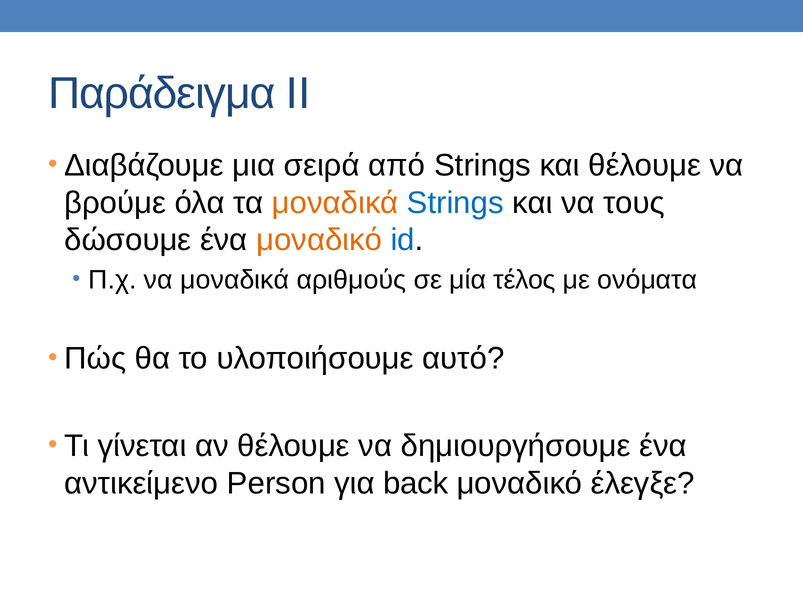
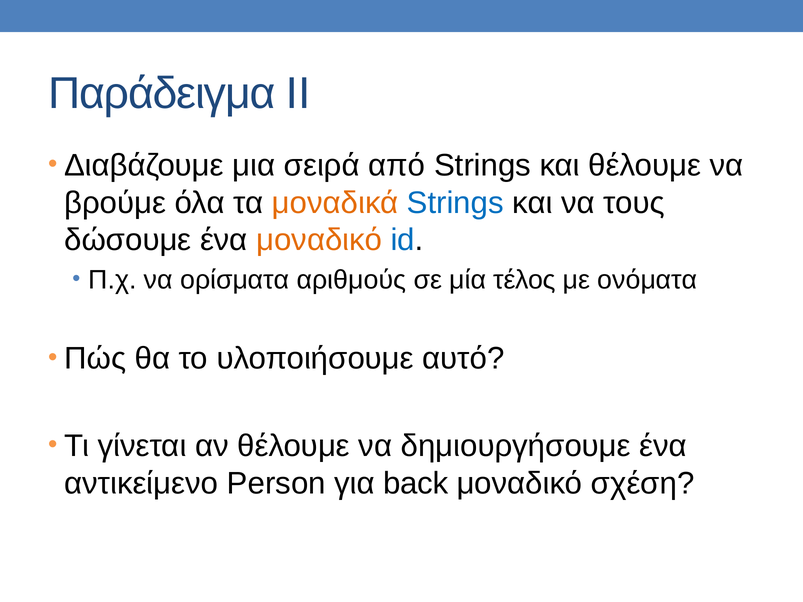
να μοναδικά: μοναδικά -> ορίσματα
έλεγξε: έλεγξε -> σχέση
